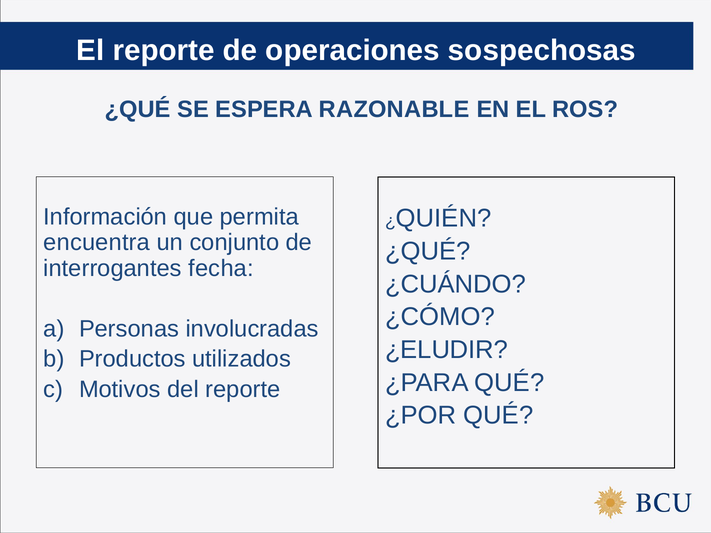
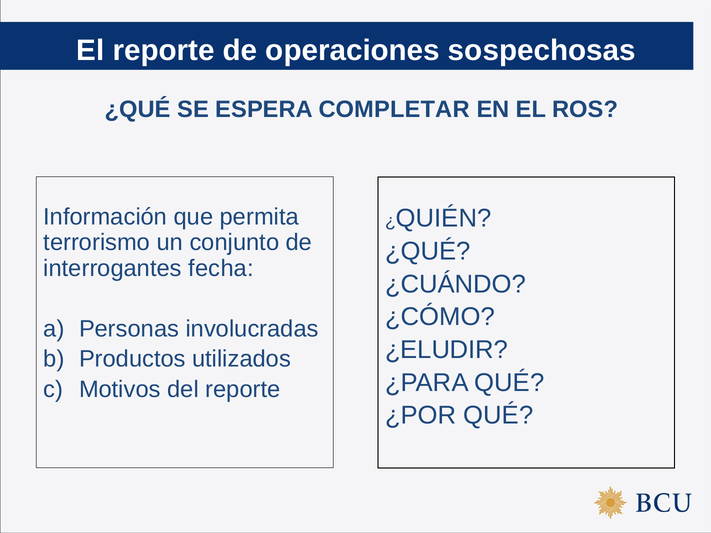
RAZONABLE: RAZONABLE -> COMPLETAR
encuentra: encuentra -> terrorismo
